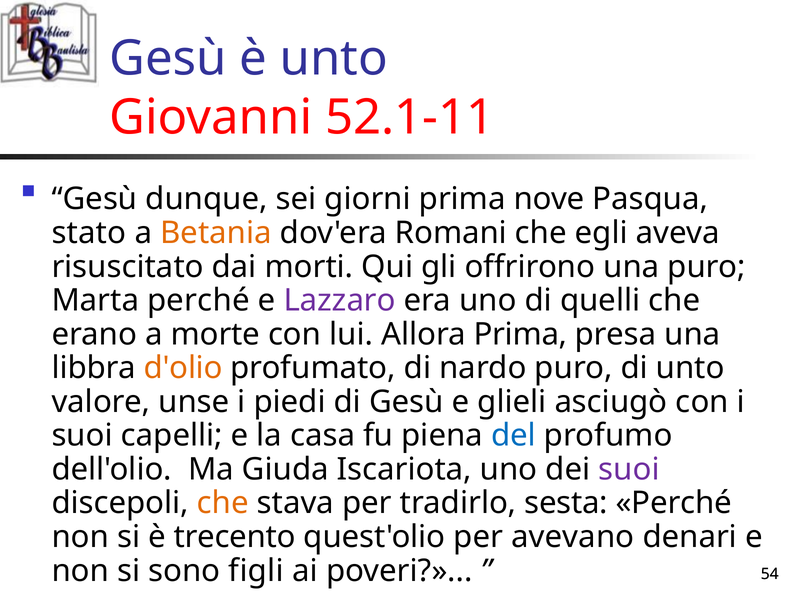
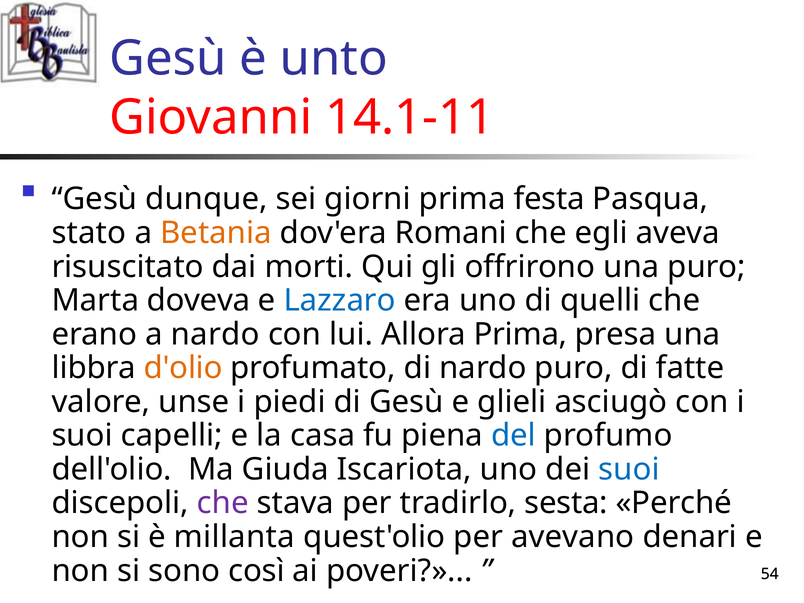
52.1-11: 52.1-11 -> 14.1-11
nove: nove -> festa
Marta perché: perché -> doveva
Lazzaro colour: purple -> blue
a morte: morte -> nardo
di unto: unto -> fatte
suoi at (629, 469) colour: purple -> blue
che at (223, 503) colour: orange -> purple
trecento: trecento -> millanta
figli: figli -> così
